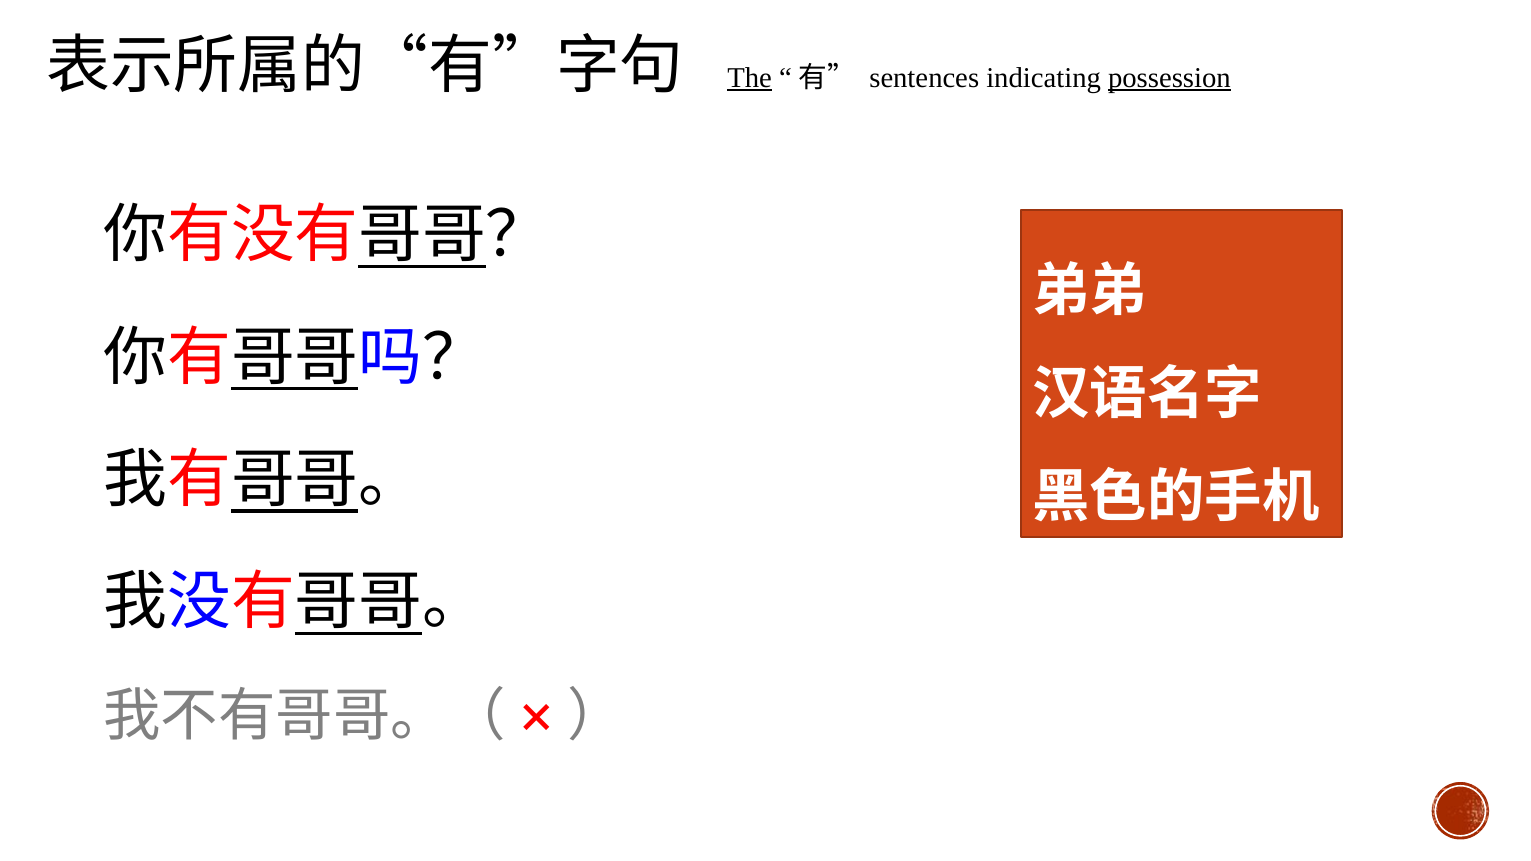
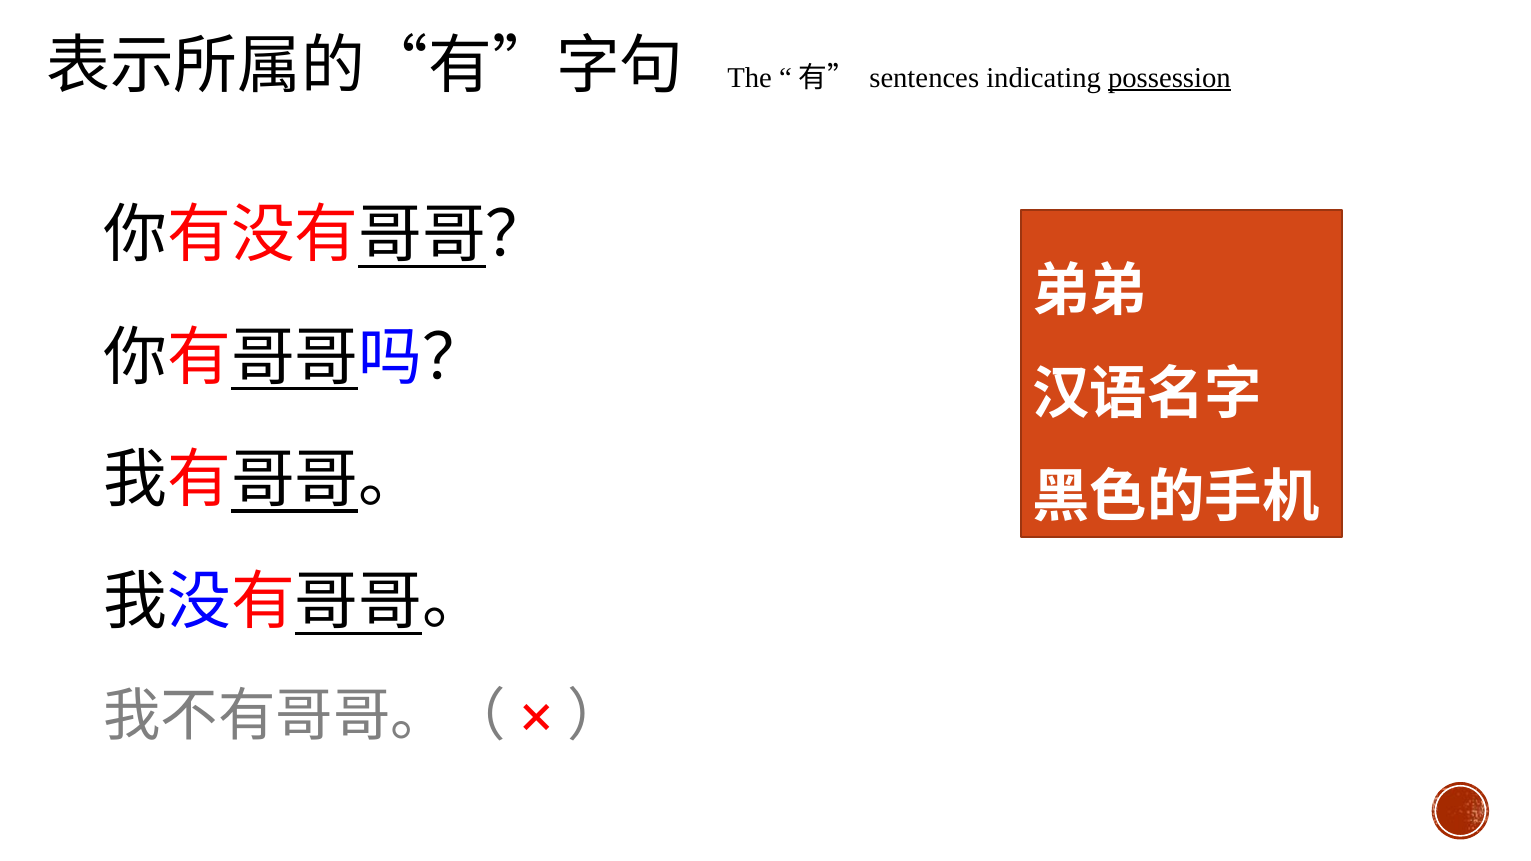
The underline: present -> none
